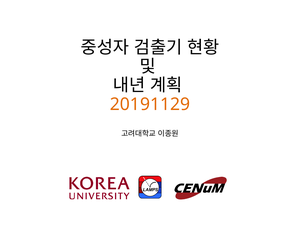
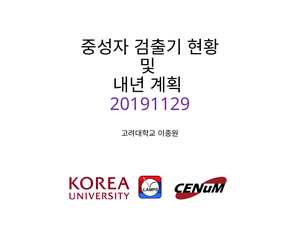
20191129 colour: orange -> purple
